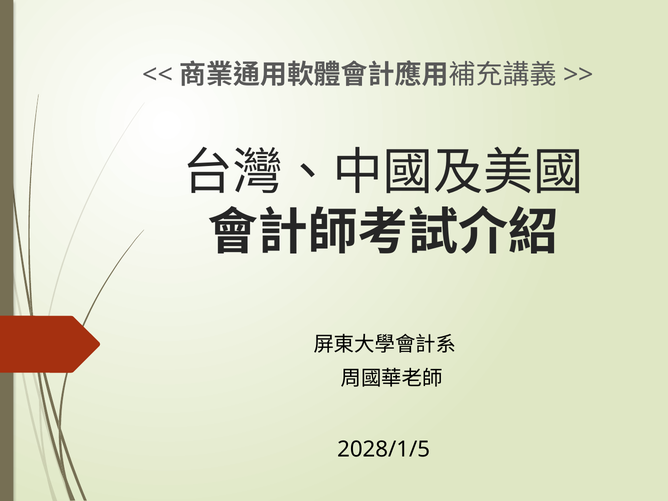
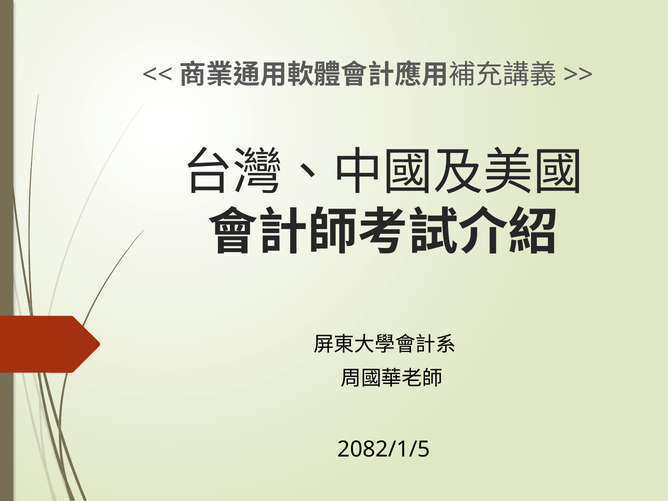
2028/1/5: 2028/1/5 -> 2082/1/5
